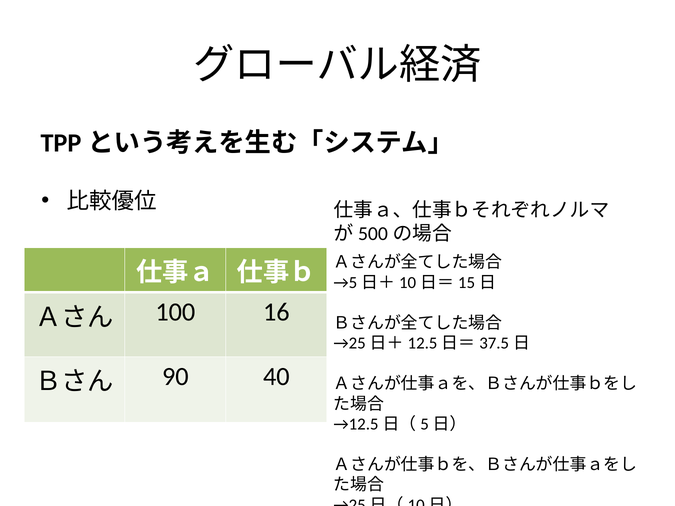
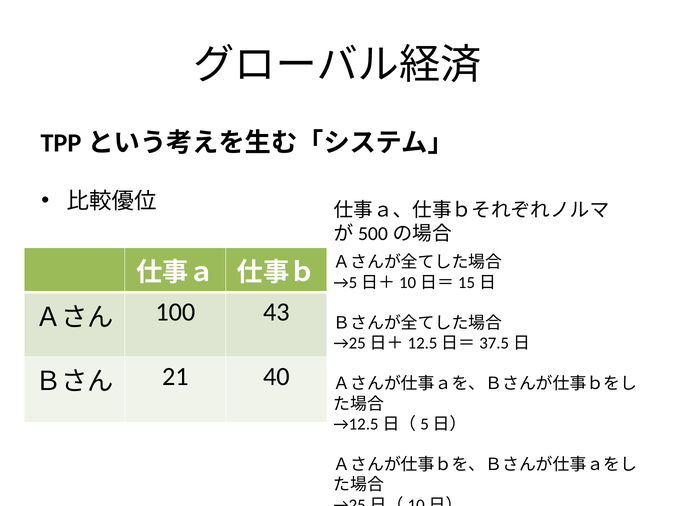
16: 16 -> 43
90: 90 -> 21
